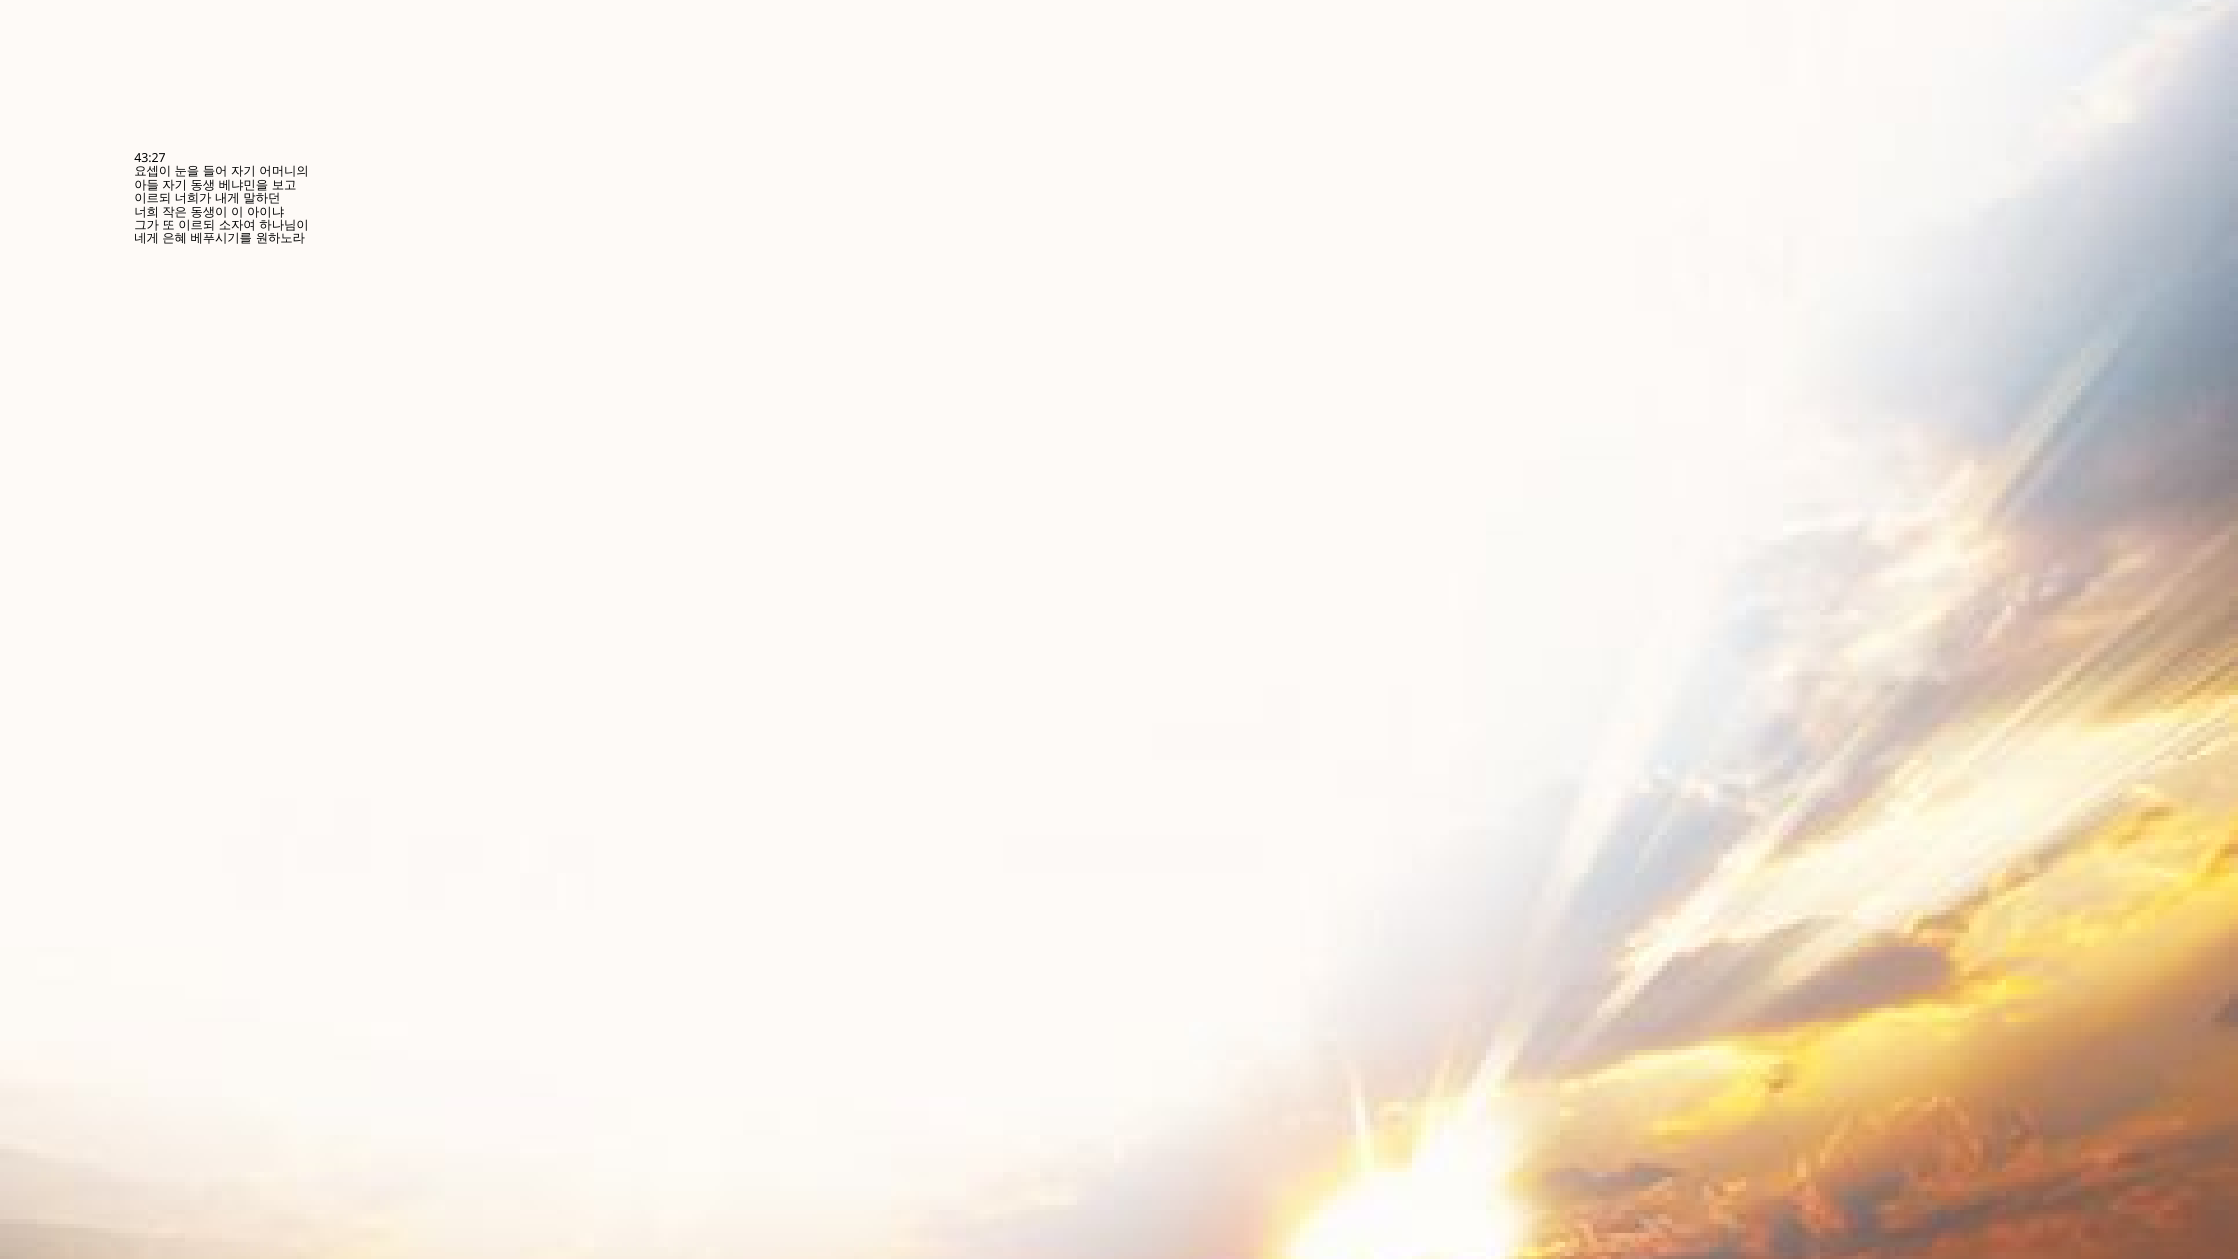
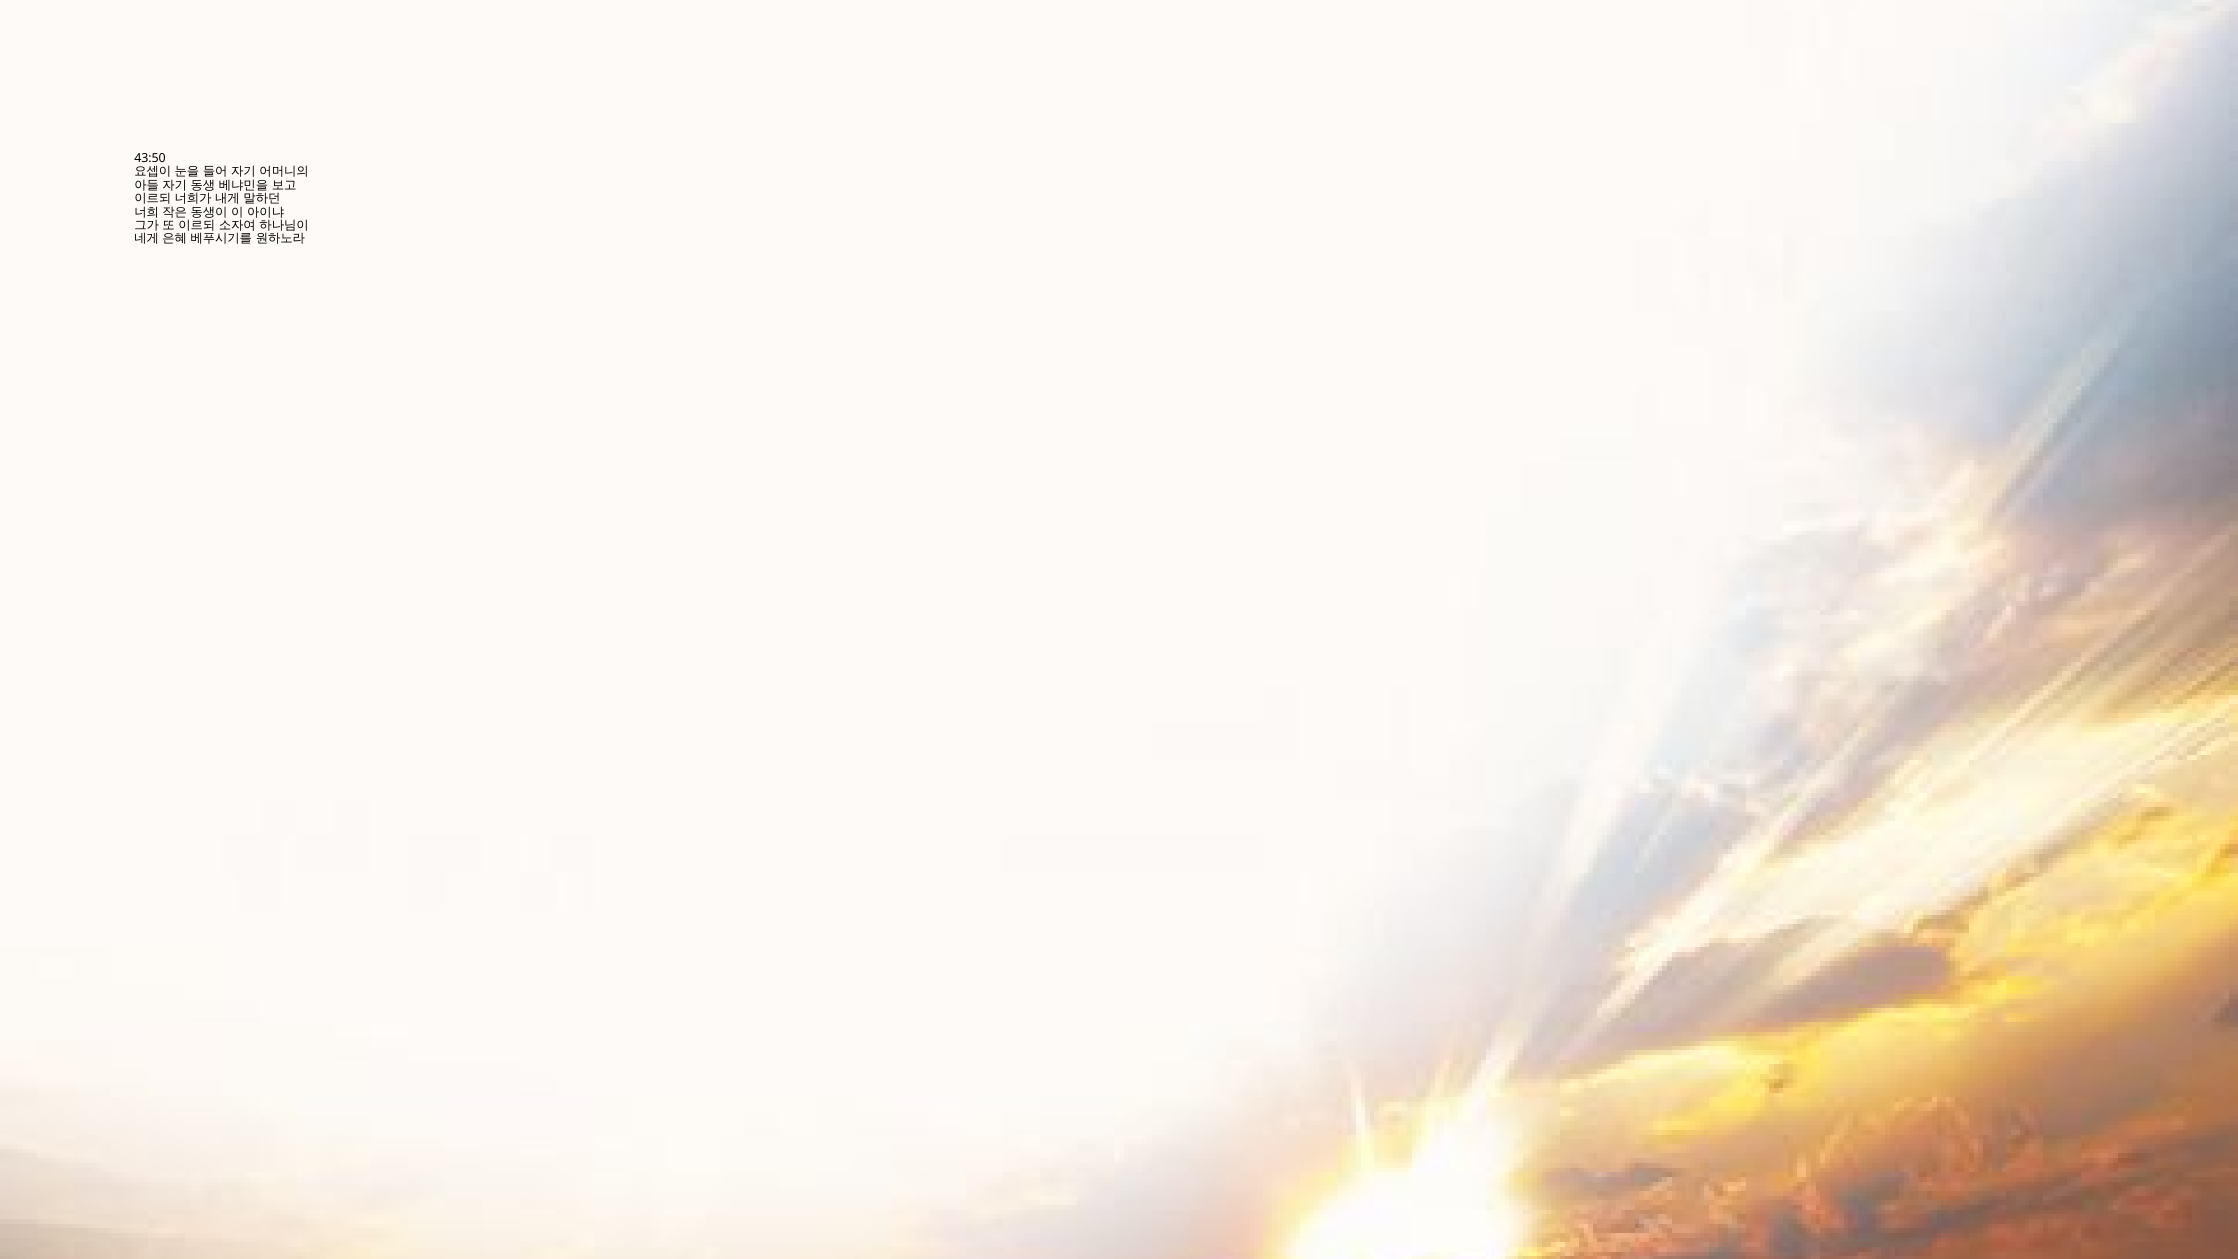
43:27: 43:27 -> 43:50
